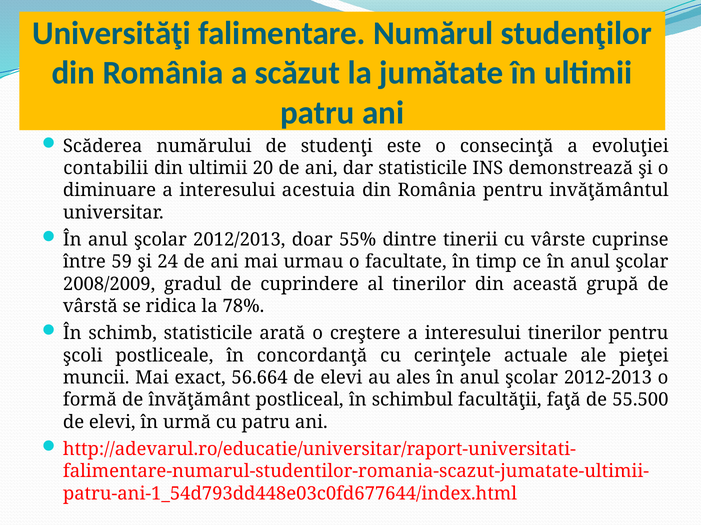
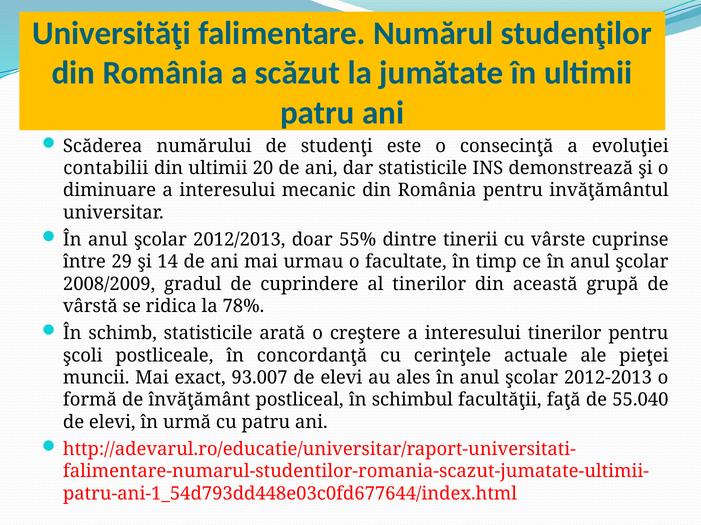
acestuia: acestuia -> mecanic
59: 59 -> 29
24: 24 -> 14
56.664: 56.664 -> 93.007
55.500: 55.500 -> 55.040
